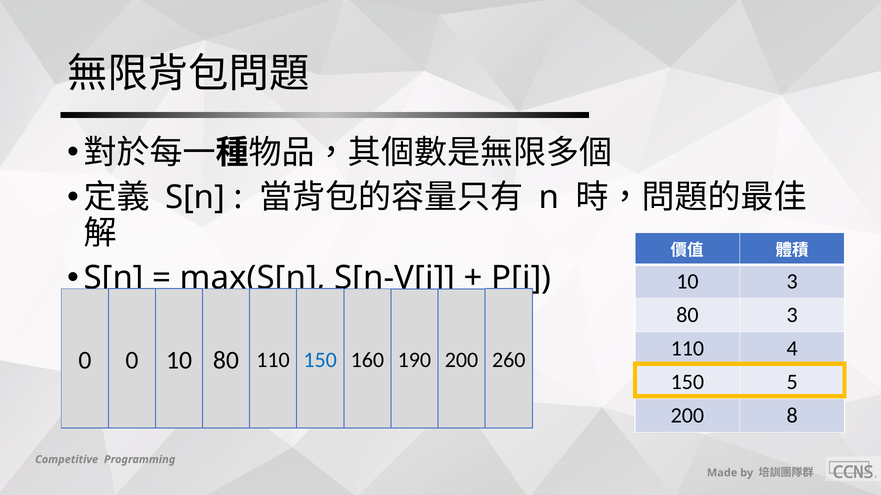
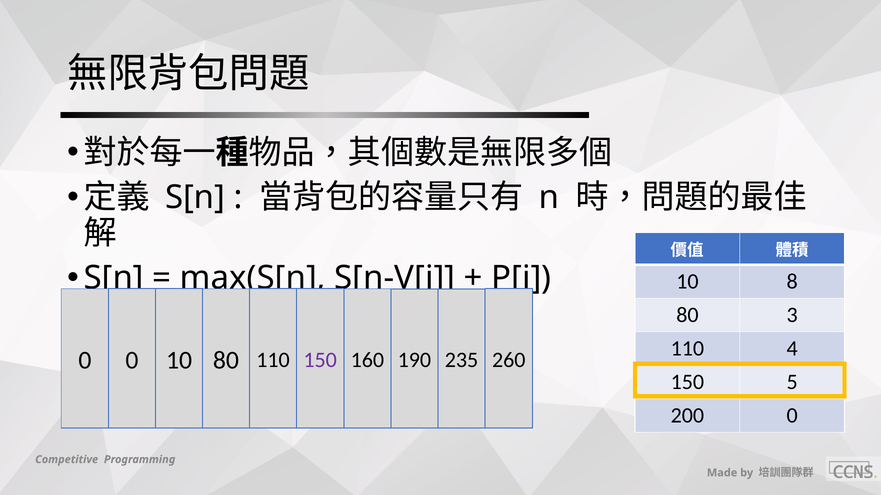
10 3: 3 -> 8
150 at (320, 360) colour: blue -> purple
190 200: 200 -> 235
200 8: 8 -> 0
